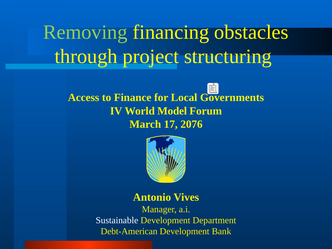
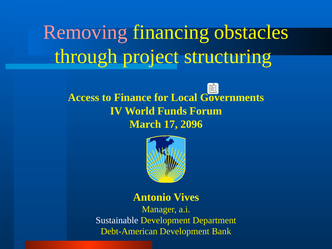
Removing colour: light green -> pink
Model: Model -> Funds
2076: 2076 -> 2096
